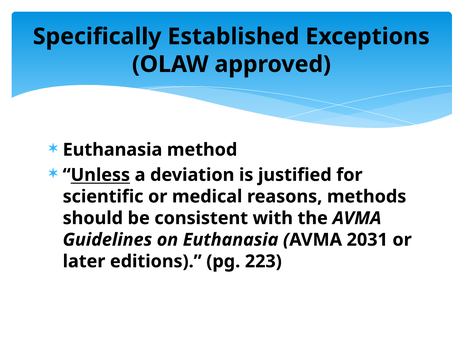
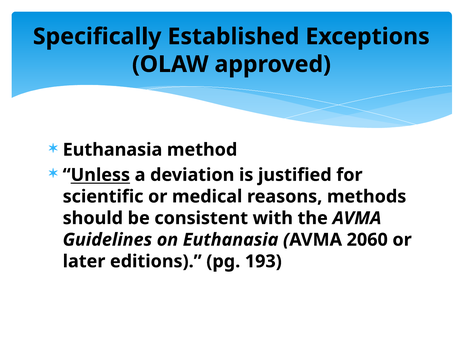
2031: 2031 -> 2060
223: 223 -> 193
